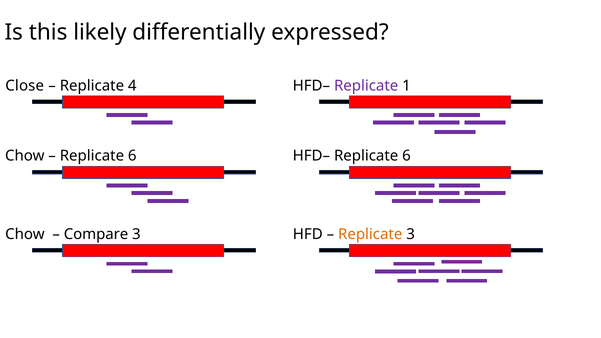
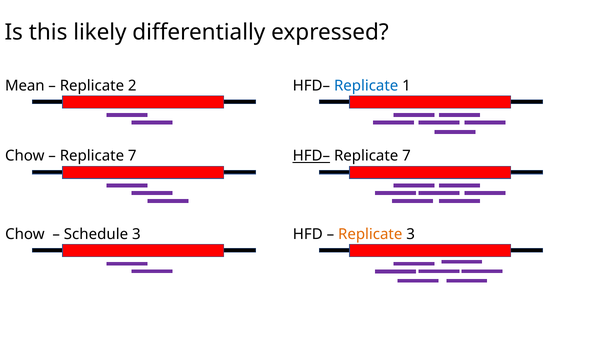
Close: Close -> Mean
4: 4 -> 2
Replicate at (366, 86) colour: purple -> blue
6 at (132, 156): 6 -> 7
HFD– at (311, 156) underline: none -> present
6 at (407, 156): 6 -> 7
Compare: Compare -> Schedule
